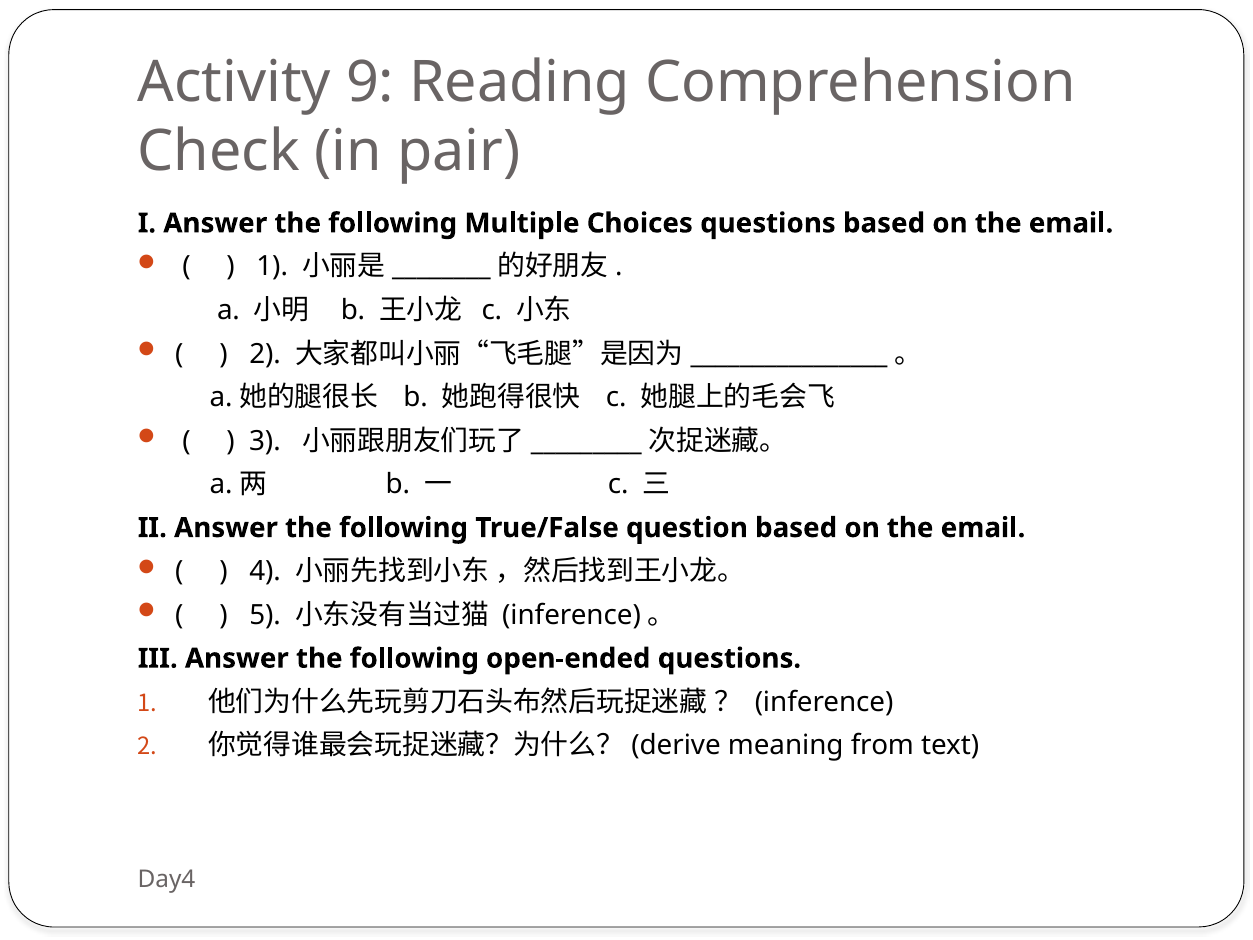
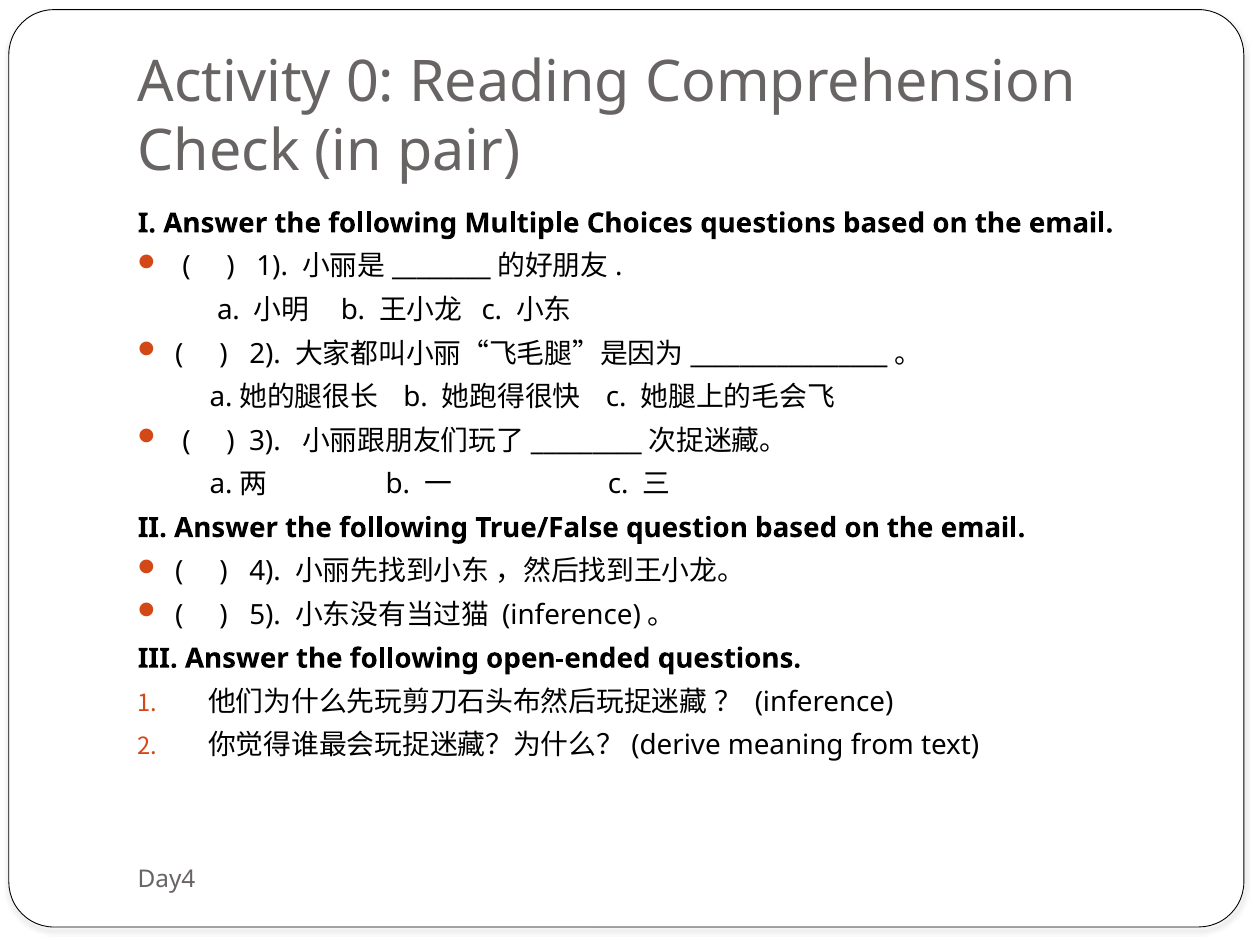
9: 9 -> 0
